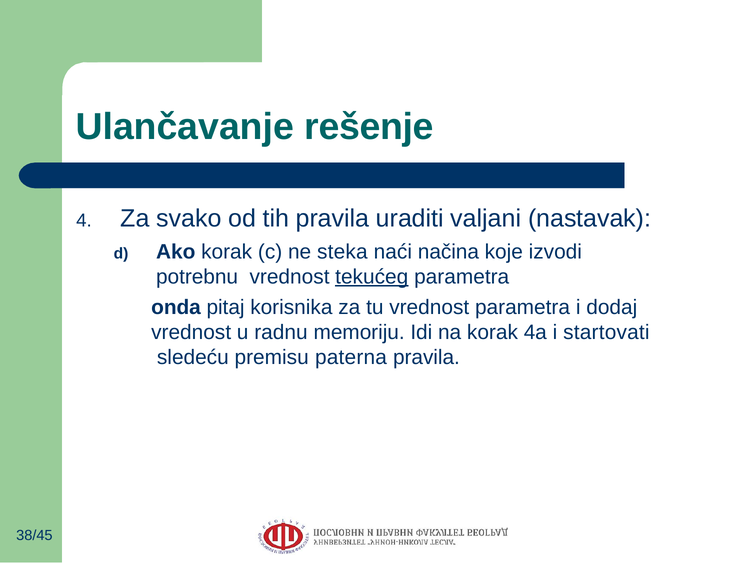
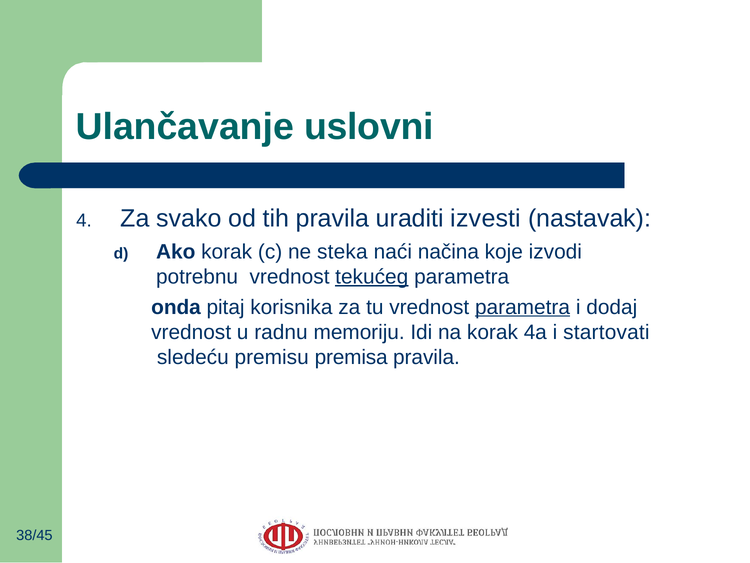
rešenje: rešenje -> uslovni
valjani: valjani -> izvesti
parametra at (523, 307) underline: none -> present
paterna: paterna -> premisa
